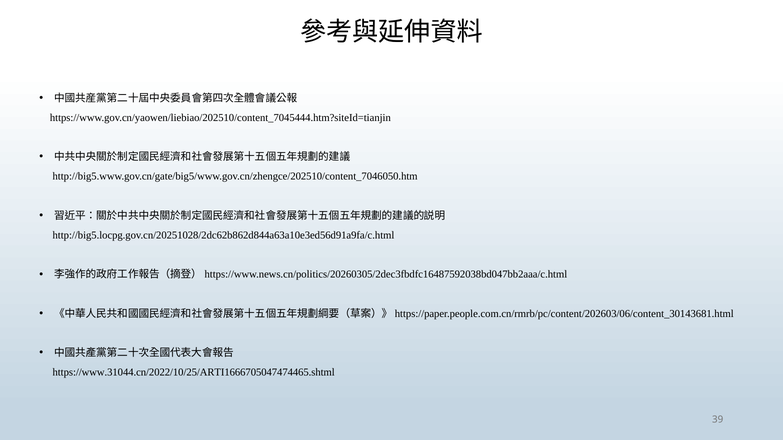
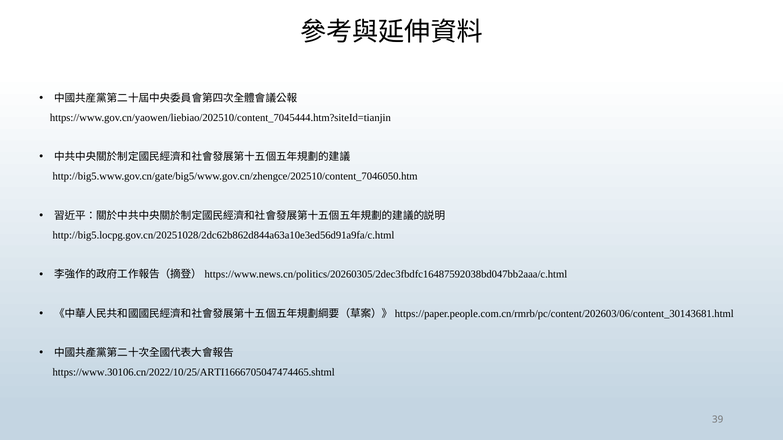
https://www.31044.cn/2022/10/25/ARTI1666705047474465.shtml: https://www.31044.cn/2022/10/25/ARTI1666705047474465.shtml -> https://www.30106.cn/2022/10/25/ARTI1666705047474465.shtml
